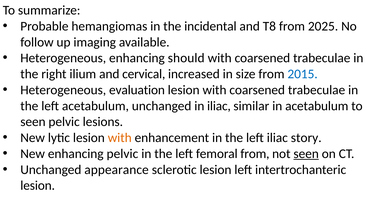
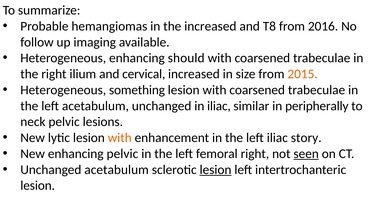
the incidental: incidental -> increased
2025: 2025 -> 2016
2015 colour: blue -> orange
evaluation: evaluation -> something
in acetabulum: acetabulum -> peripherally
seen at (33, 122): seen -> neck
femoral from: from -> right
Unchanged appearance: appearance -> acetabulum
lesion at (216, 170) underline: none -> present
